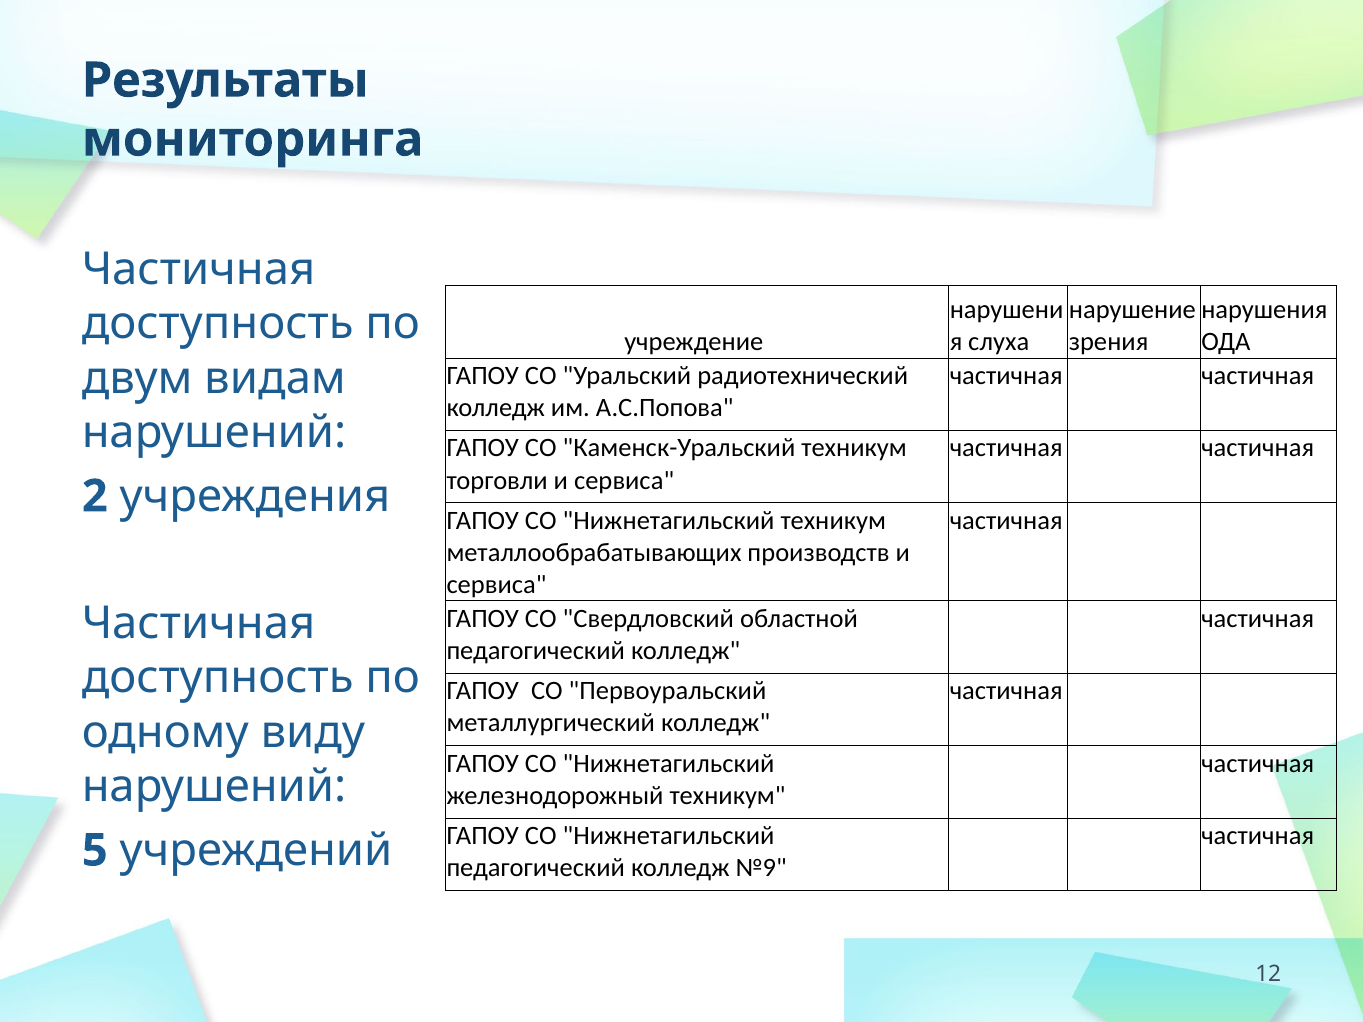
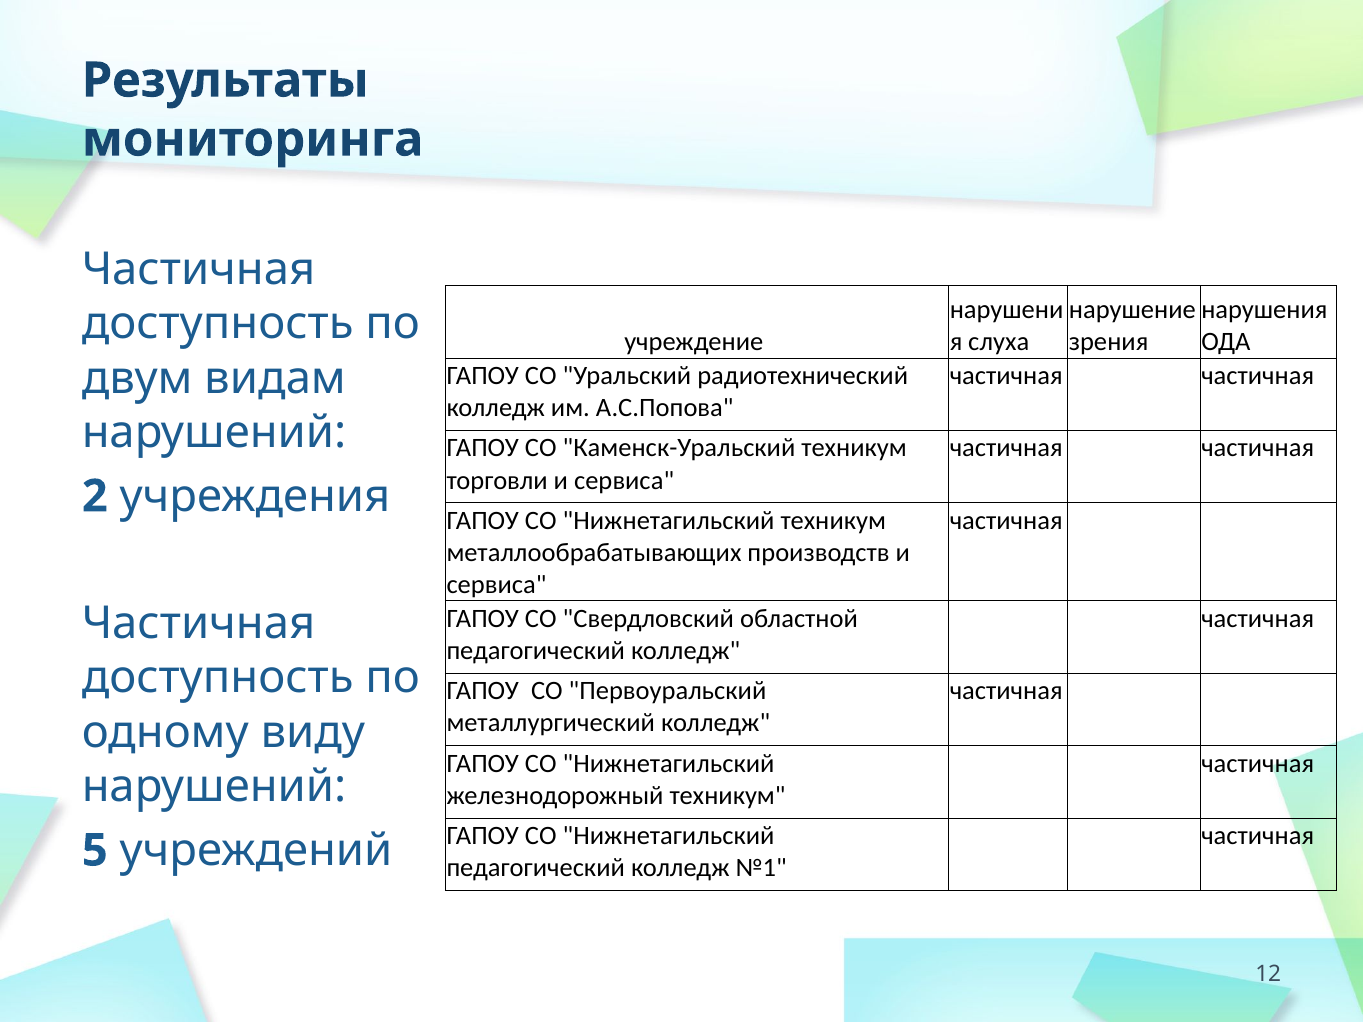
№9: №9 -> №1
